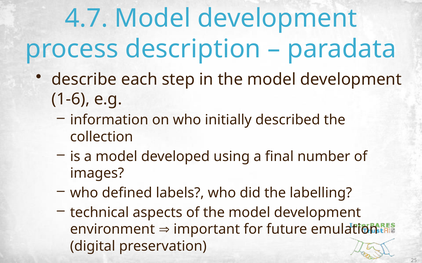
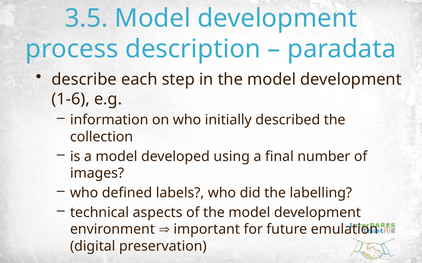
4.7: 4.7 -> 3.5
